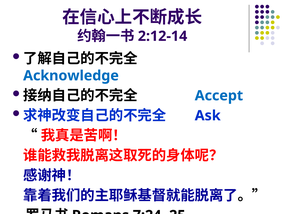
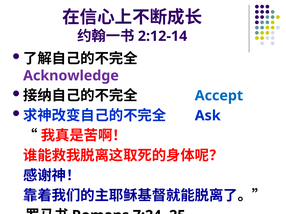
Acknowledge colour: blue -> purple
